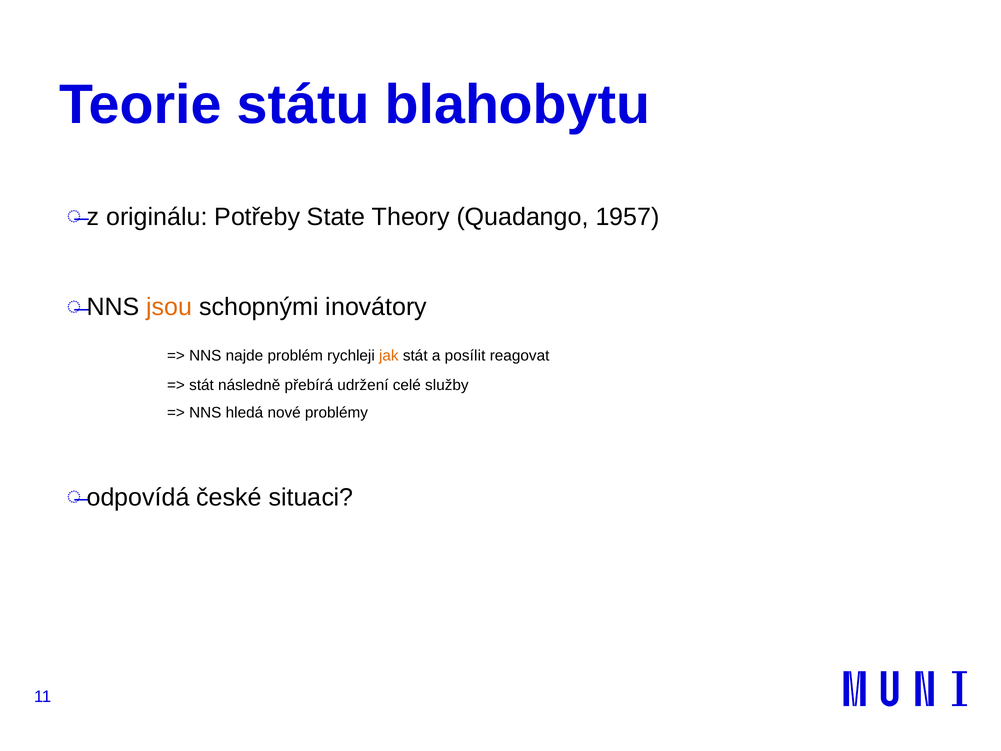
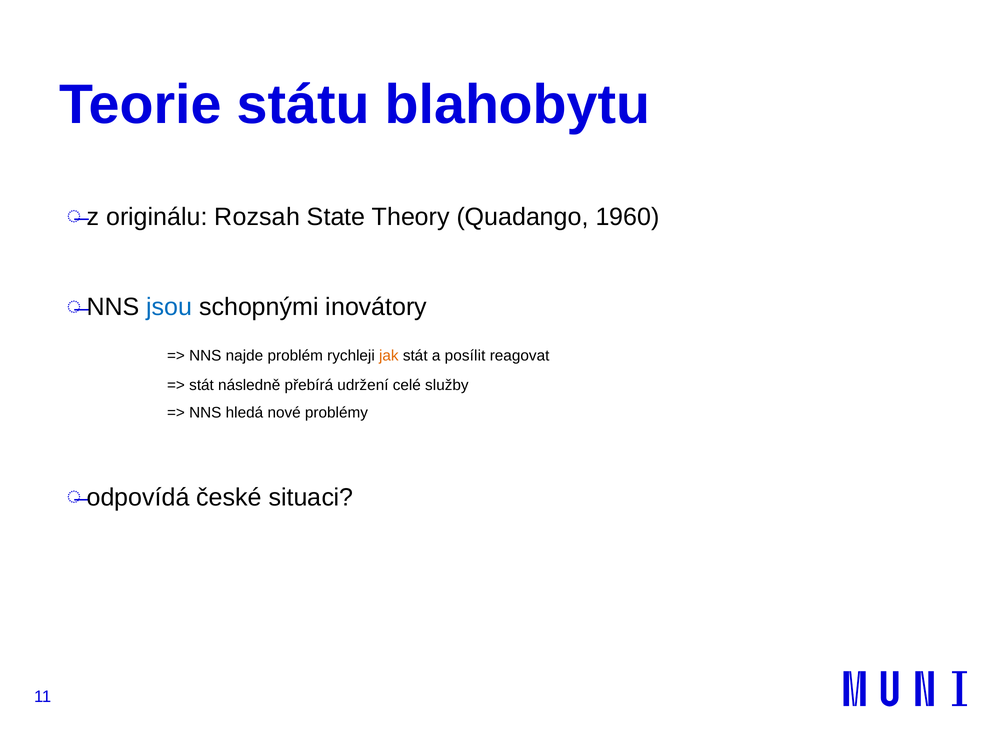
Potřeby: Potřeby -> Rozsah
1957: 1957 -> 1960
jsou colour: orange -> blue
